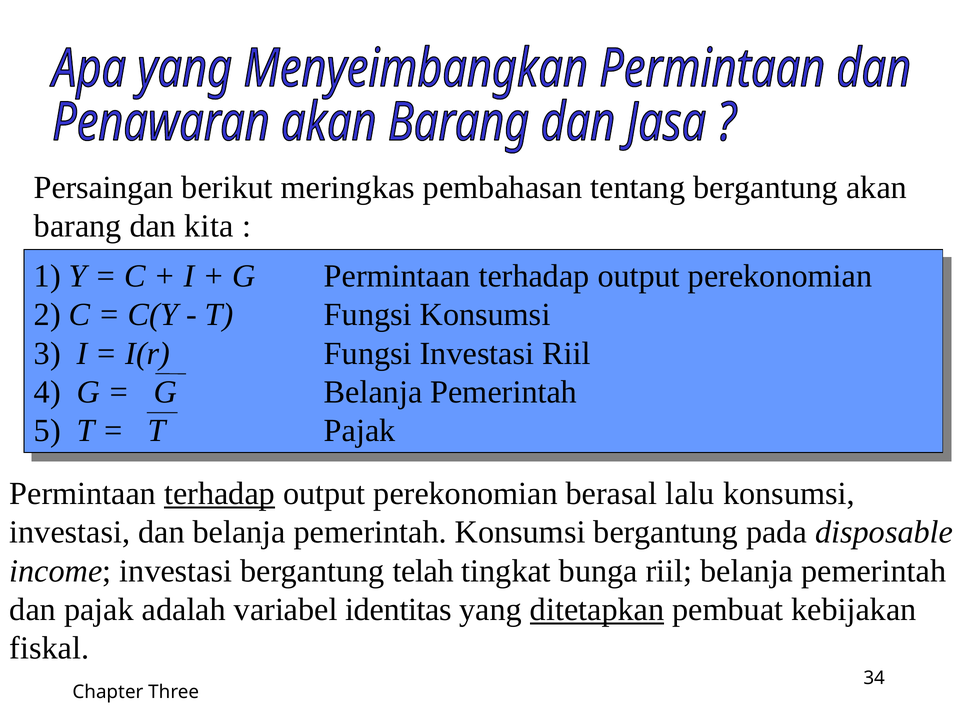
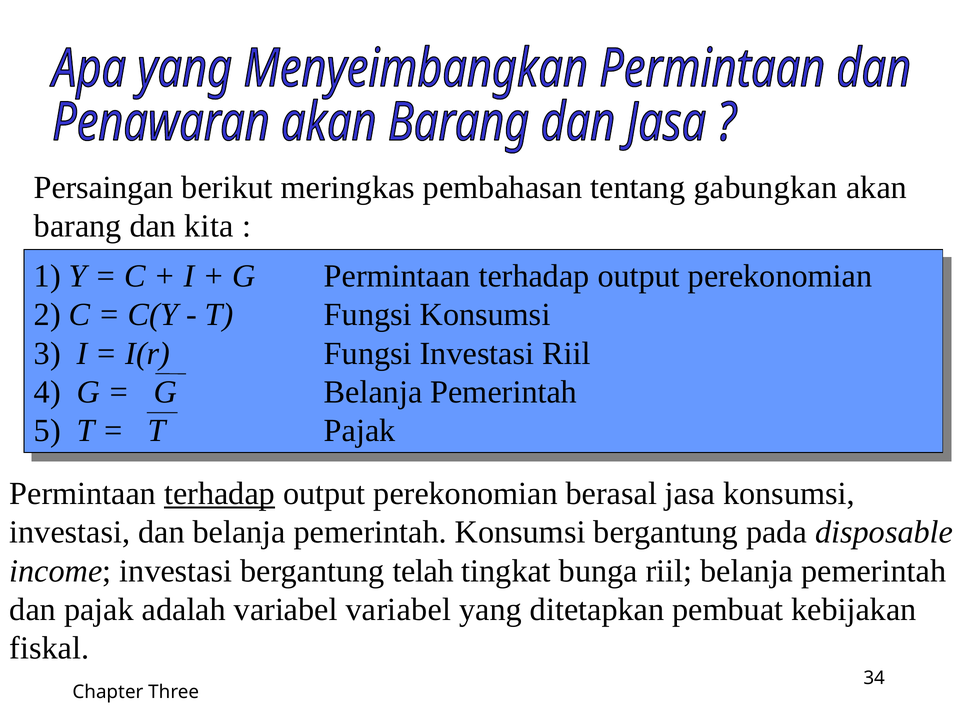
tentang bergantung: bergantung -> gabungkan
lalu: lalu -> jasa
variabel identitas: identitas -> variabel
ditetapkan underline: present -> none
